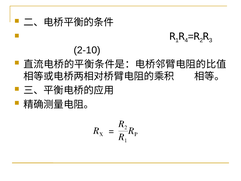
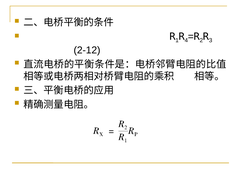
2-10: 2-10 -> 2-12
